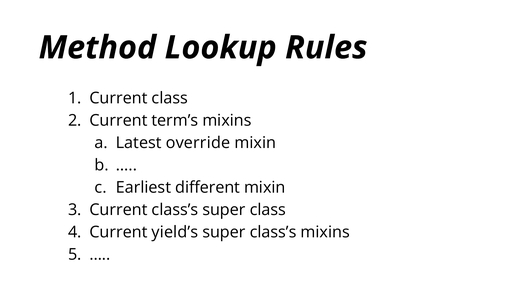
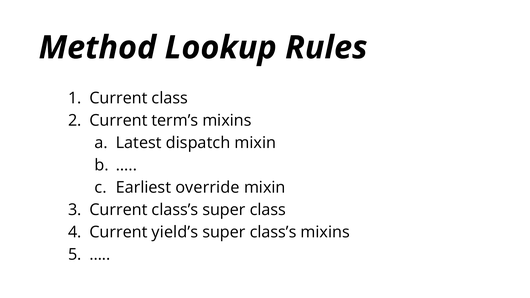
override: override -> dispatch
different: different -> override
